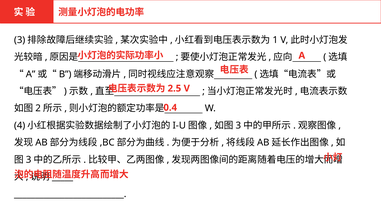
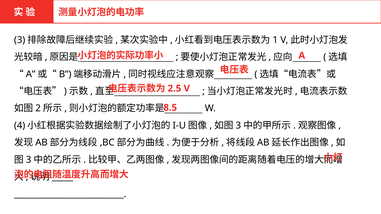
0.4: 0.4 -> 8.5
